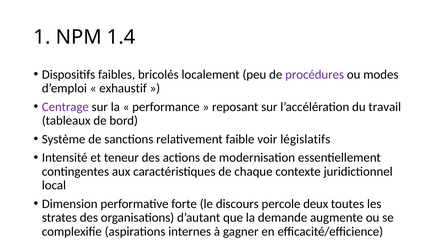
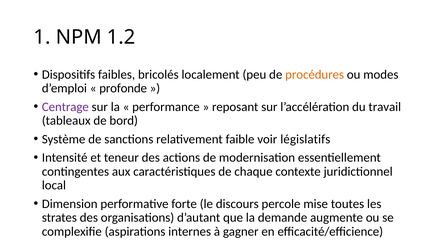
1.4: 1.4 -> 1.2
procédures colour: purple -> orange
exhaustif: exhaustif -> profonde
deux: deux -> mise
